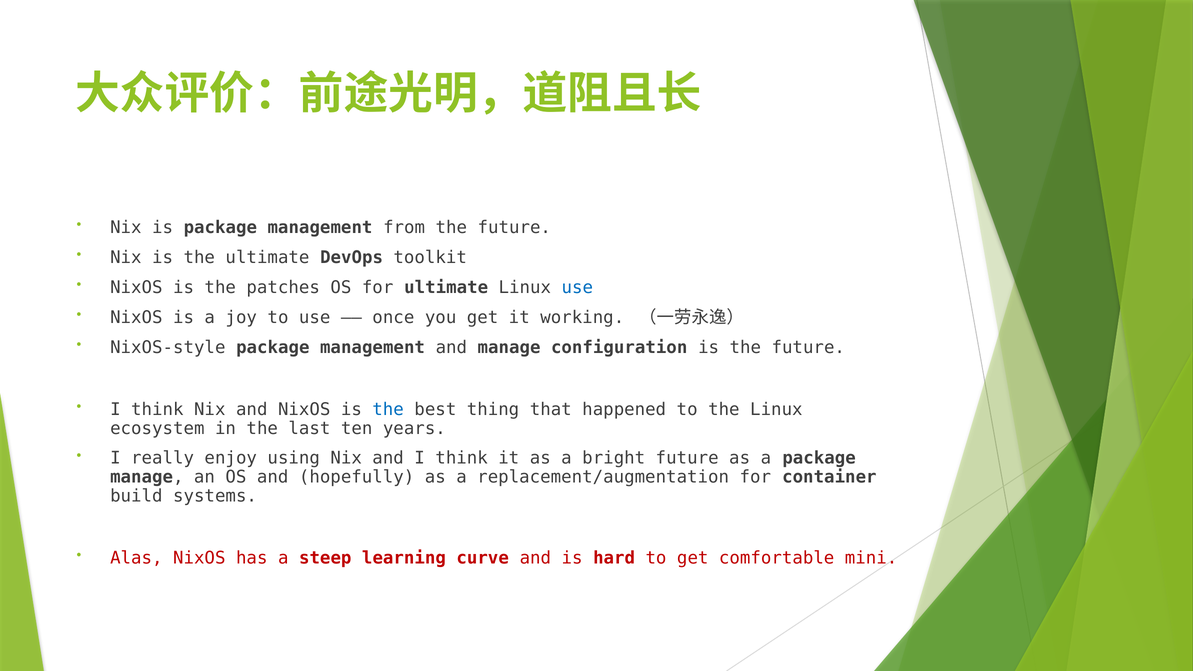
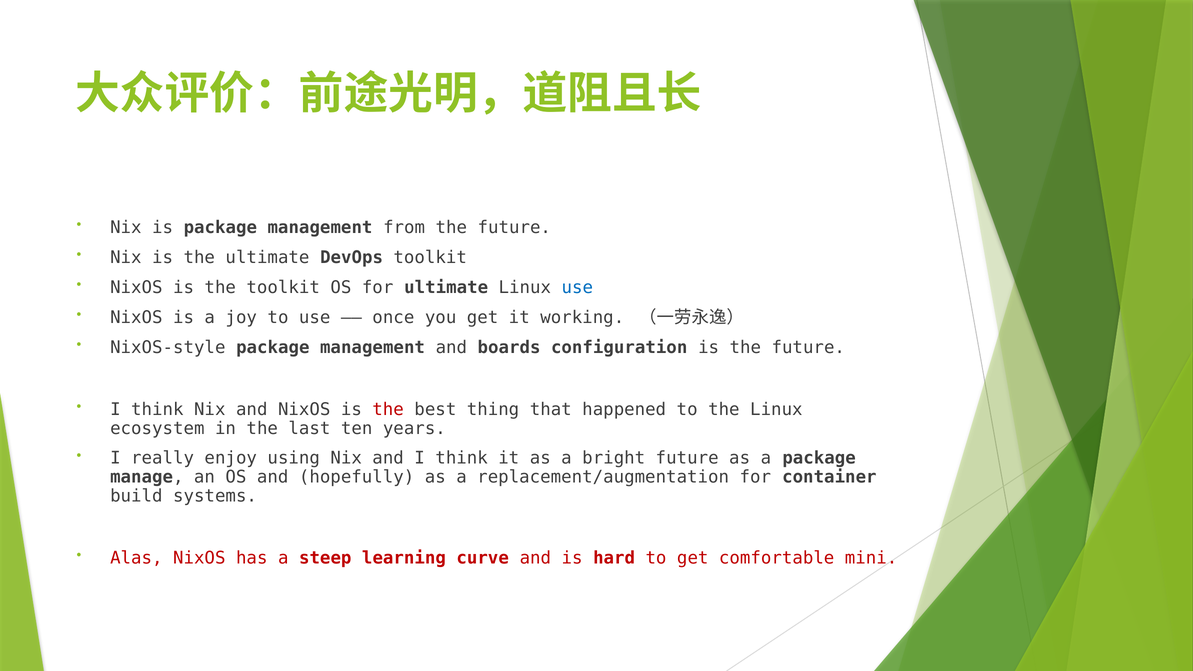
the patches: patches -> toolkit
and manage: manage -> boards
the at (388, 410) colour: blue -> red
